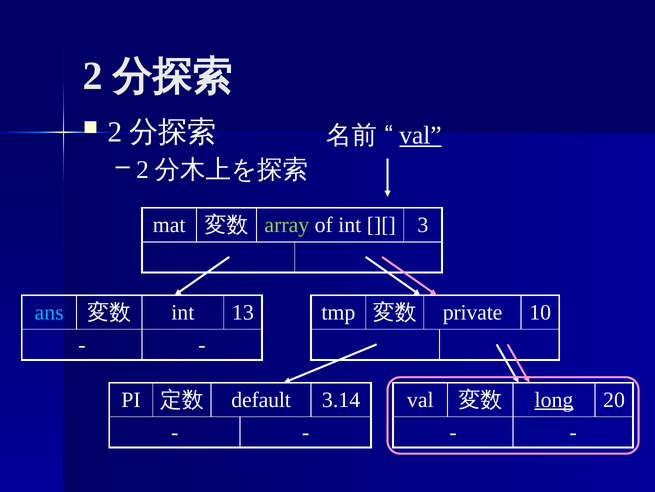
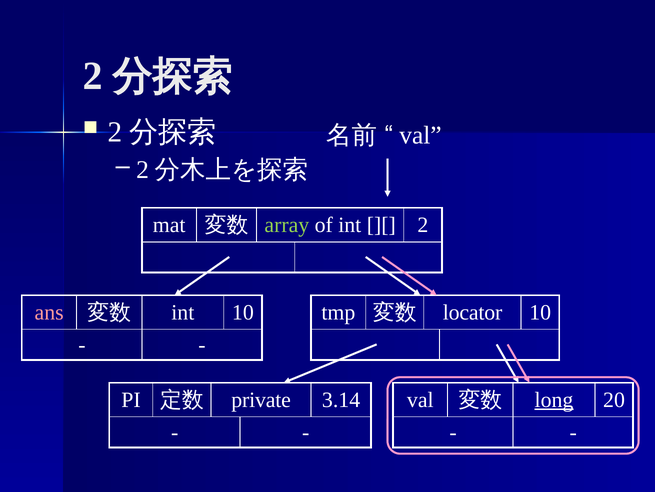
val at (420, 135) underline: present -> none
3 at (423, 225): 3 -> 2
ans colour: light blue -> pink
int 13: 13 -> 10
private: private -> locator
default: default -> private
